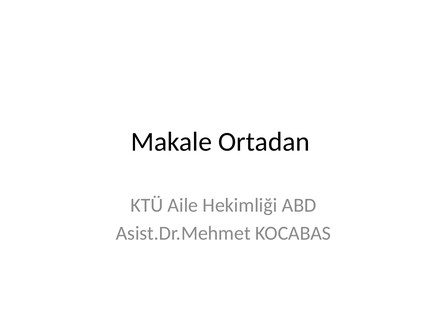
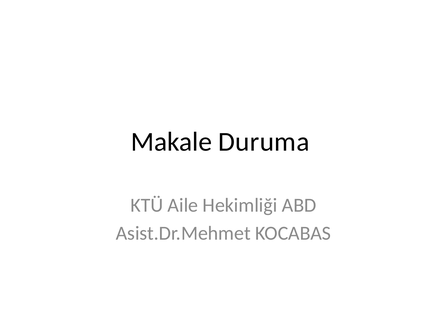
Ortadan: Ortadan -> Duruma
